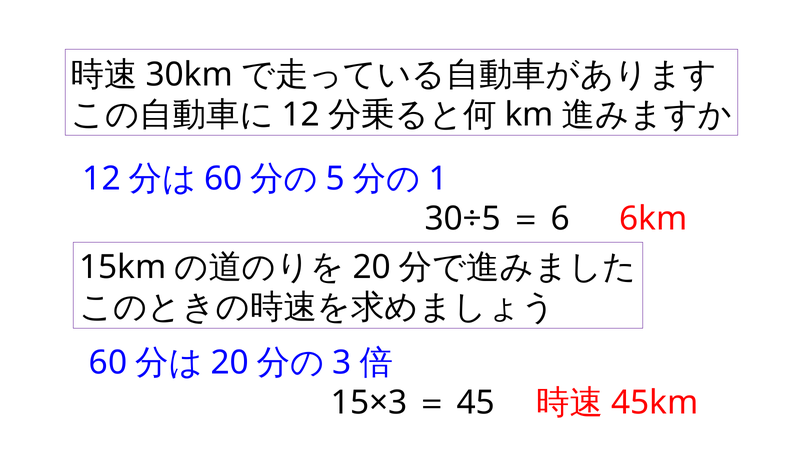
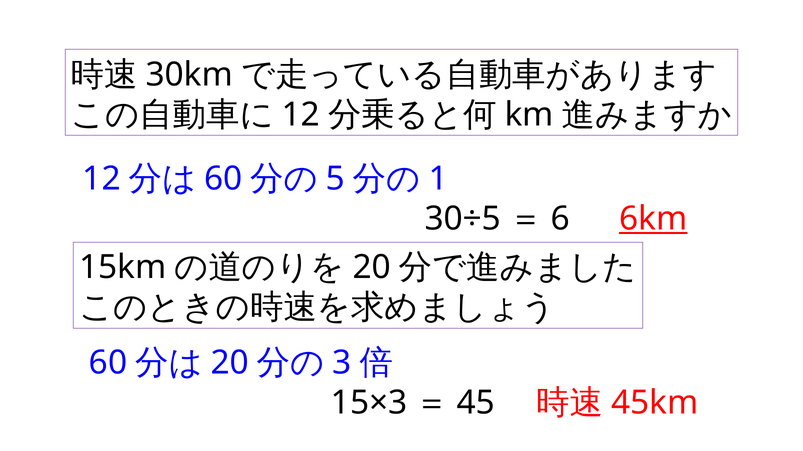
6km underline: none -> present
